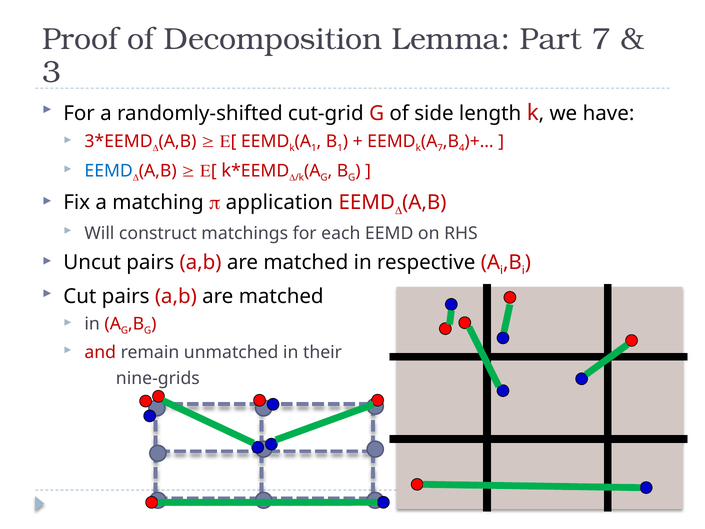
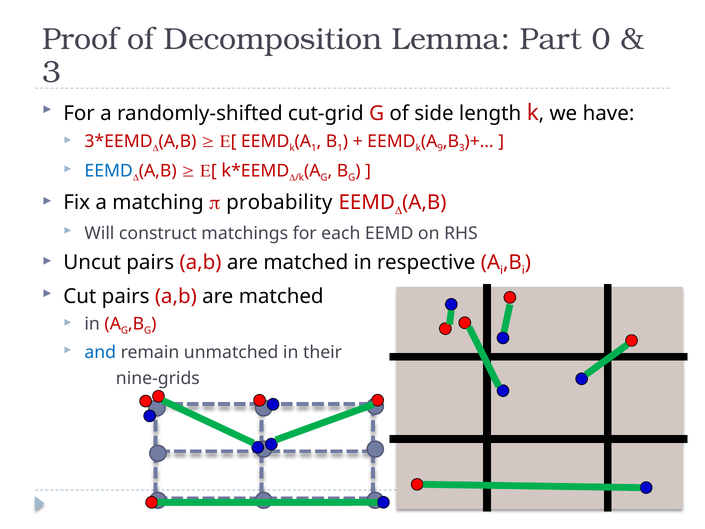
Part 7: 7 -> 0
A 7: 7 -> 9
4 at (462, 148): 4 -> 3
application: application -> probability
and colour: red -> blue
